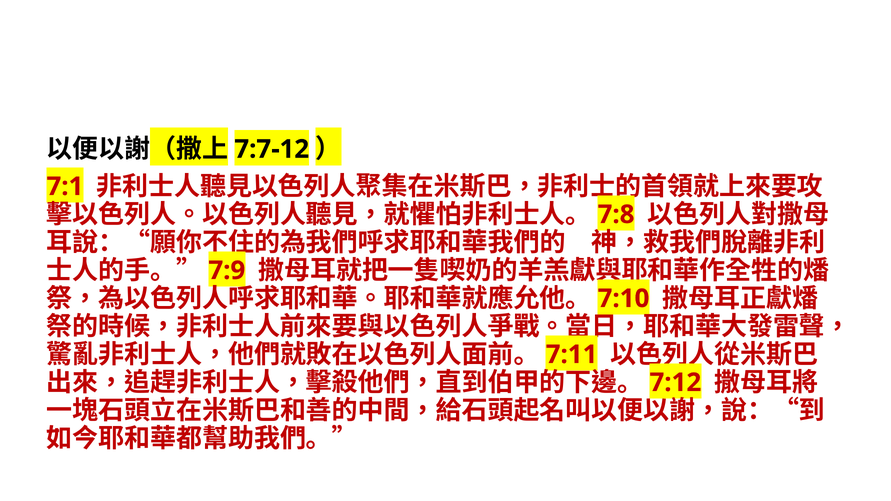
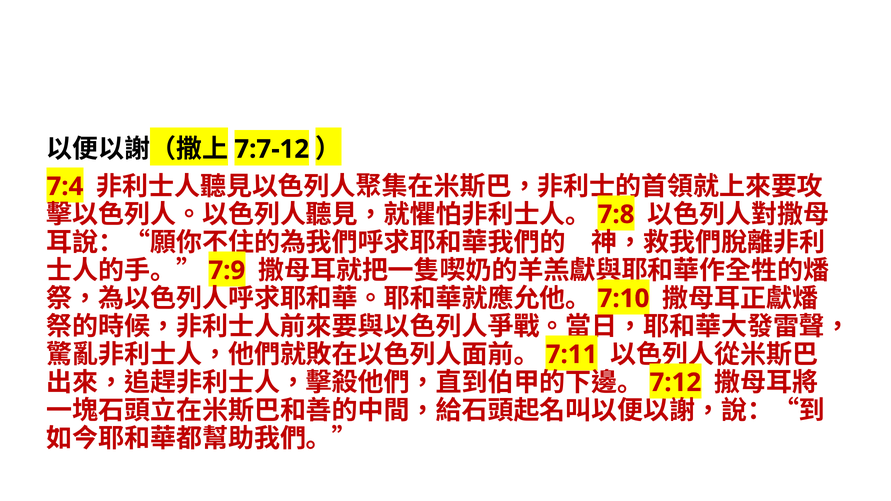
7:1: 7:1 -> 7:4
